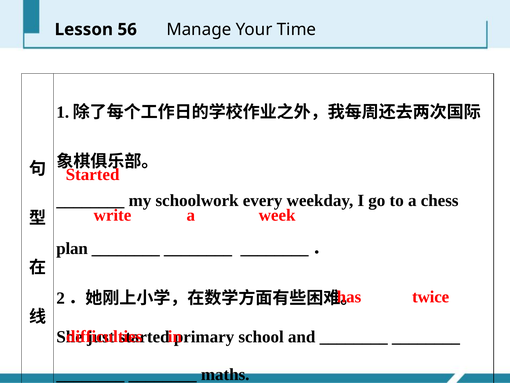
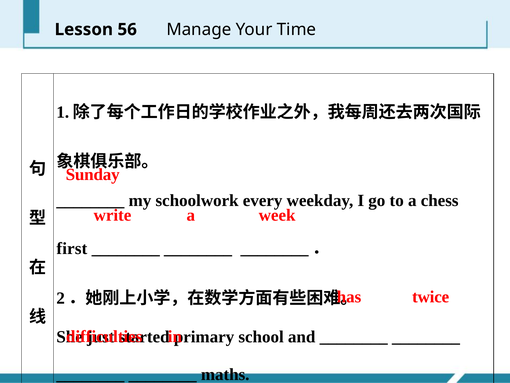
Started at (93, 174): Started -> Sunday
plan: plan -> first
